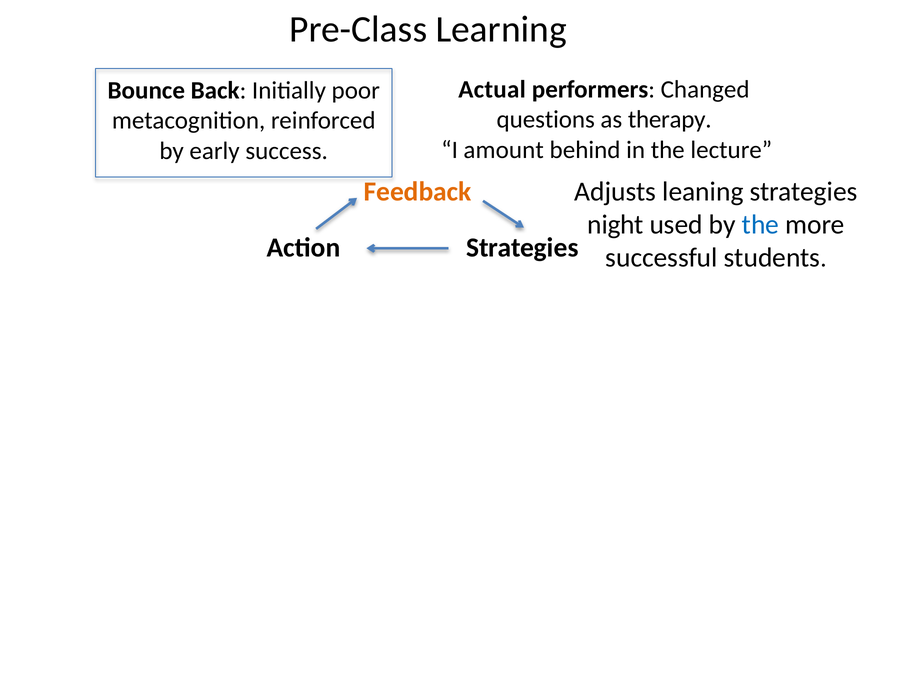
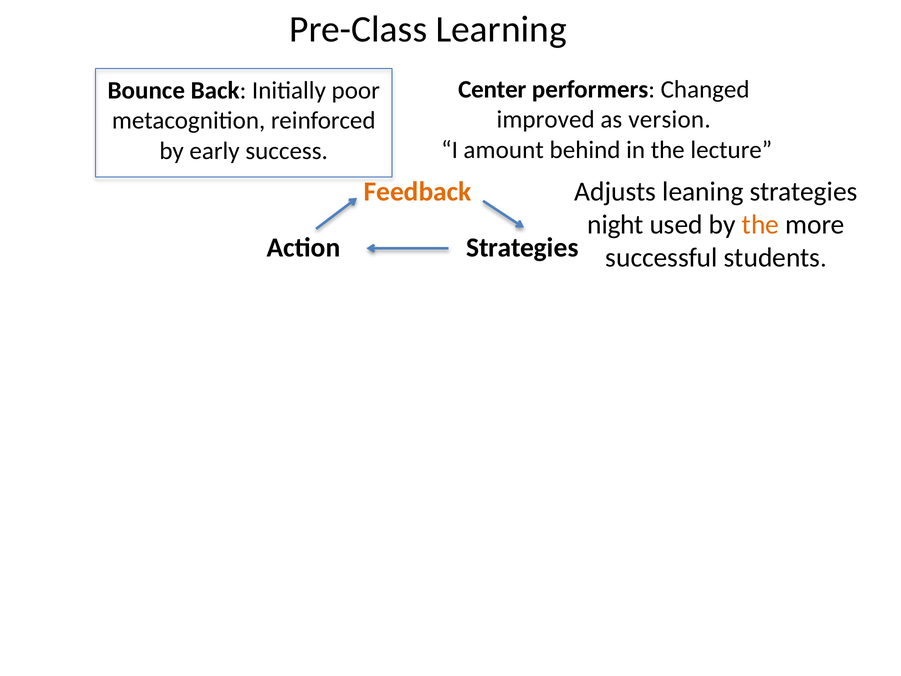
Actual: Actual -> Center
questions: questions -> improved
therapy: therapy -> version
the at (760, 225) colour: blue -> orange
